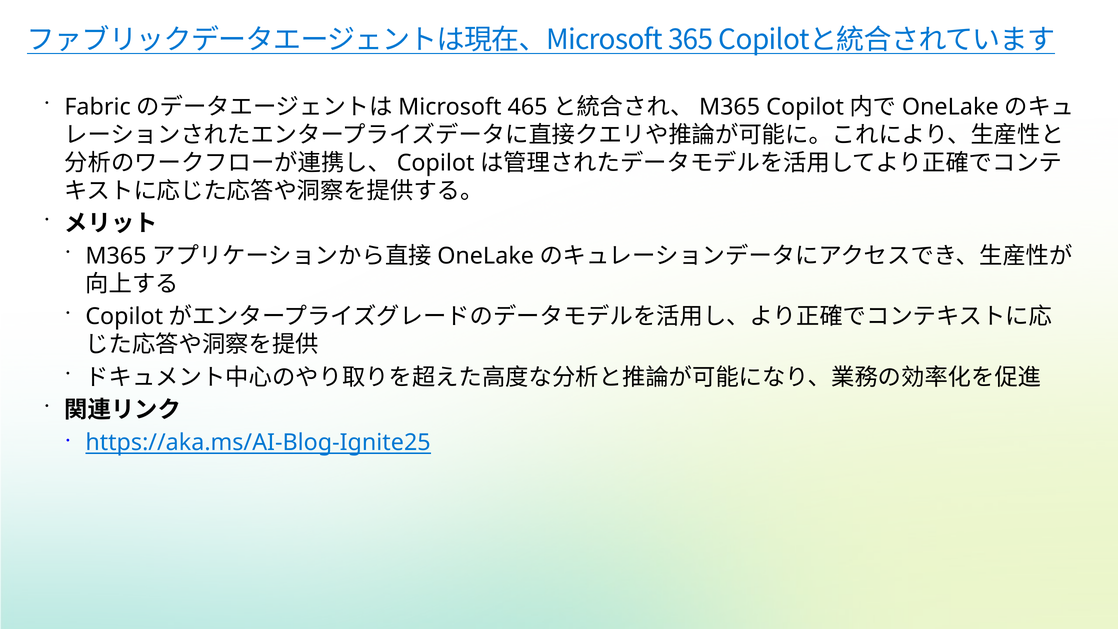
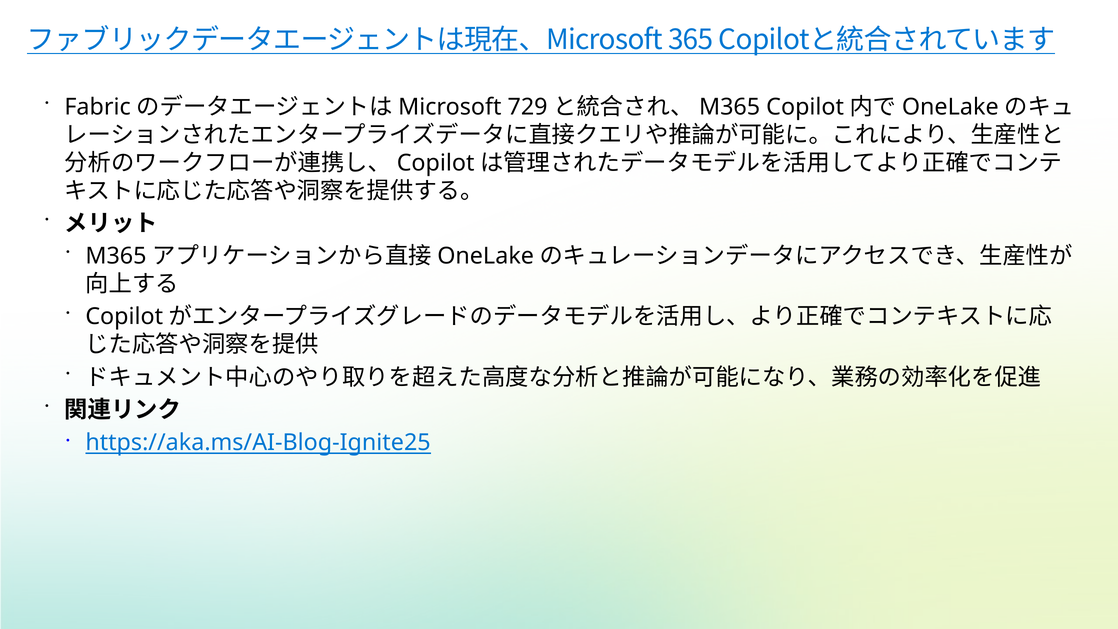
465: 465 -> 729
